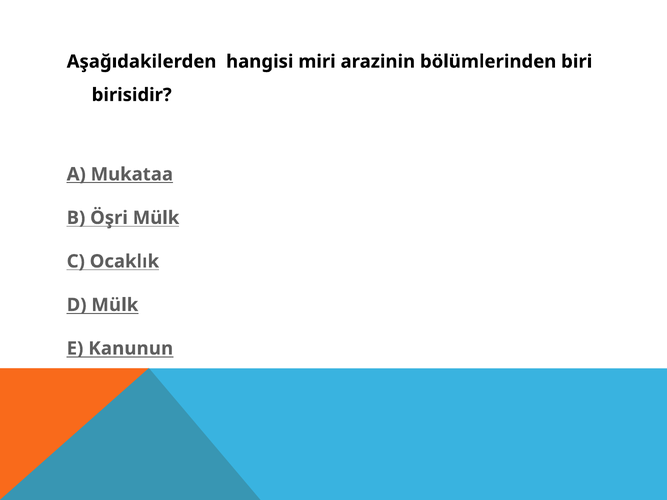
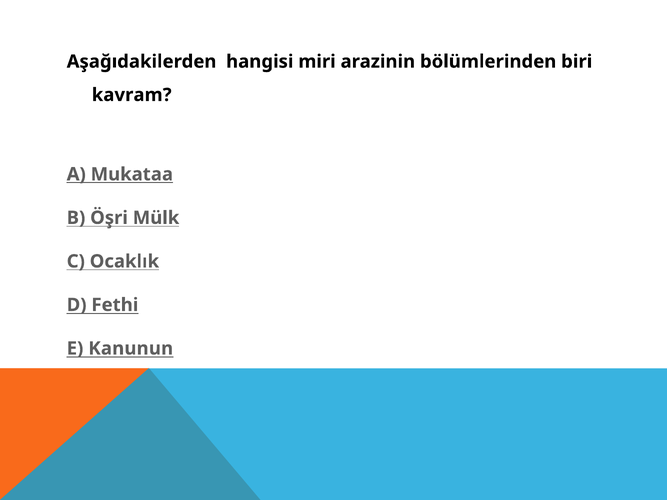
birisidir: birisidir -> kavram
D Mülk: Mülk -> Fethi
